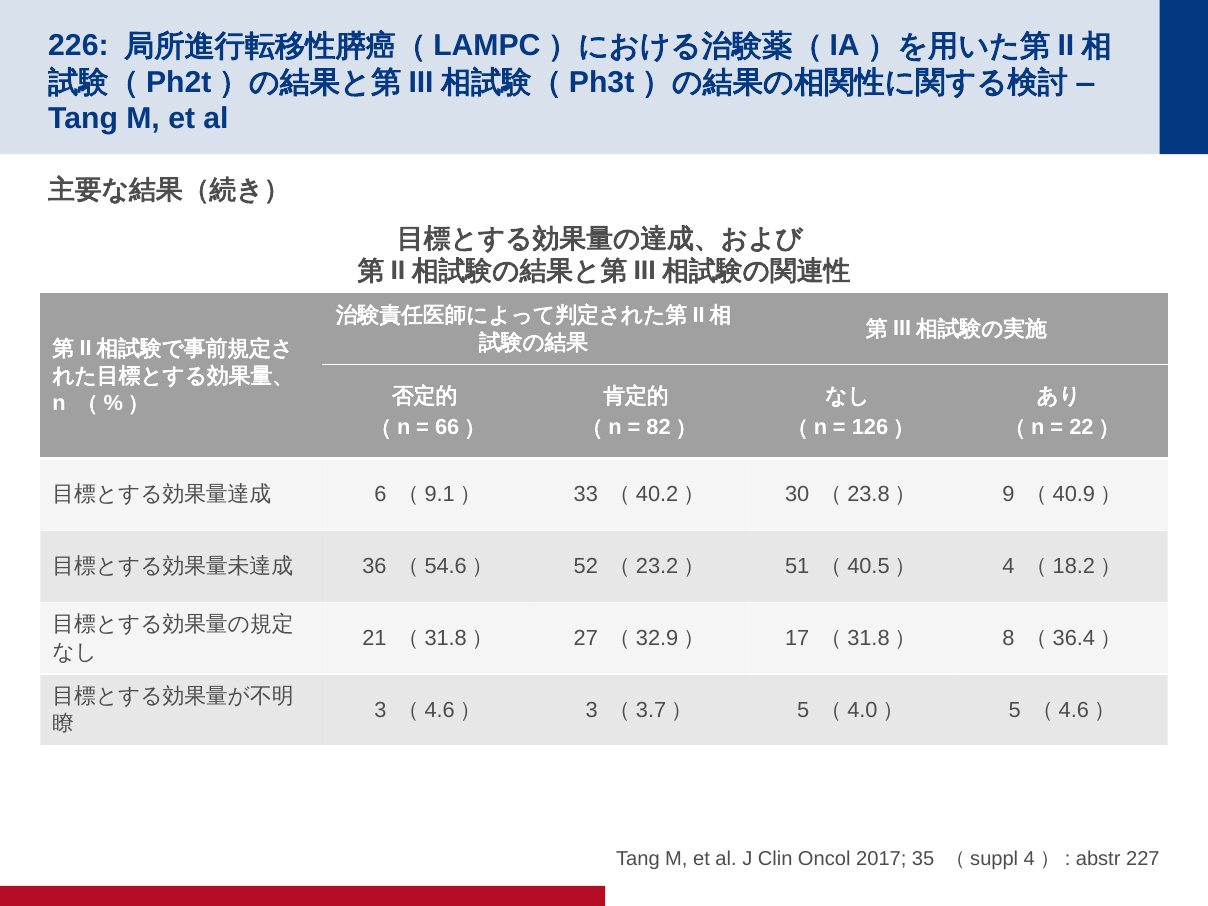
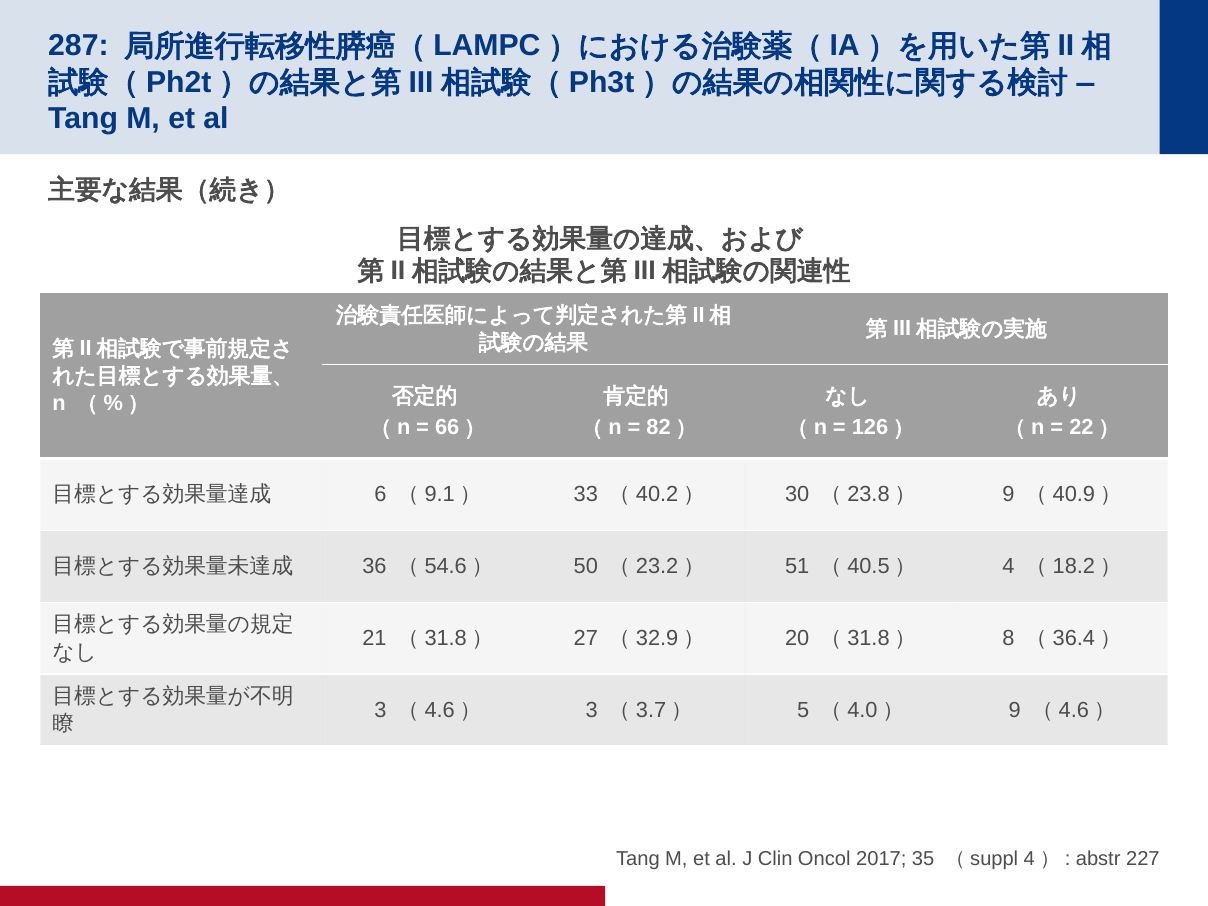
226: 226 -> 287
52: 52 -> 50
17: 17 -> 20
（4.0） 5: 5 -> 9
